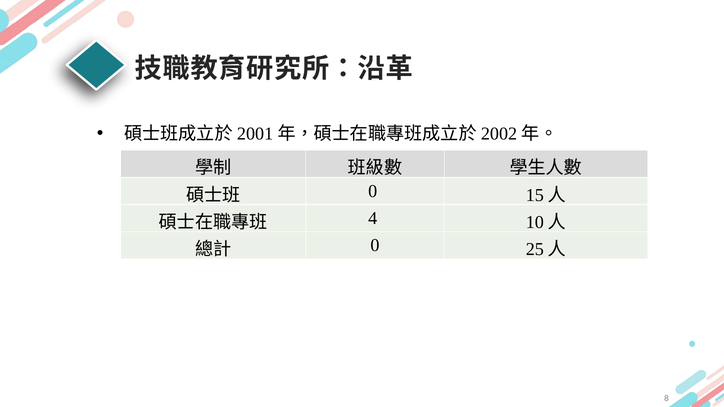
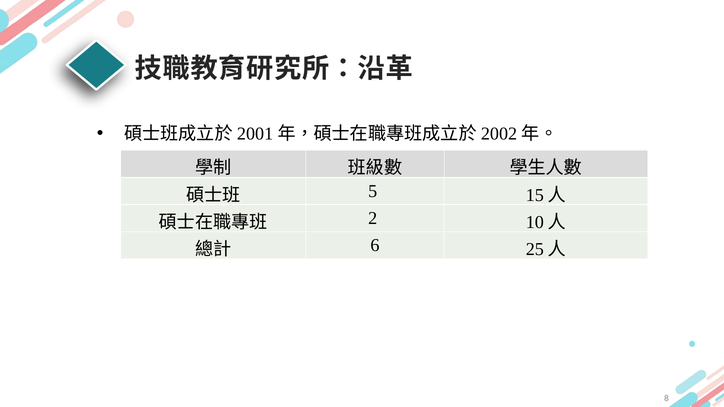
0 at (373, 191): 0 -> 5
4: 4 -> 2
0 at (375, 246): 0 -> 6
